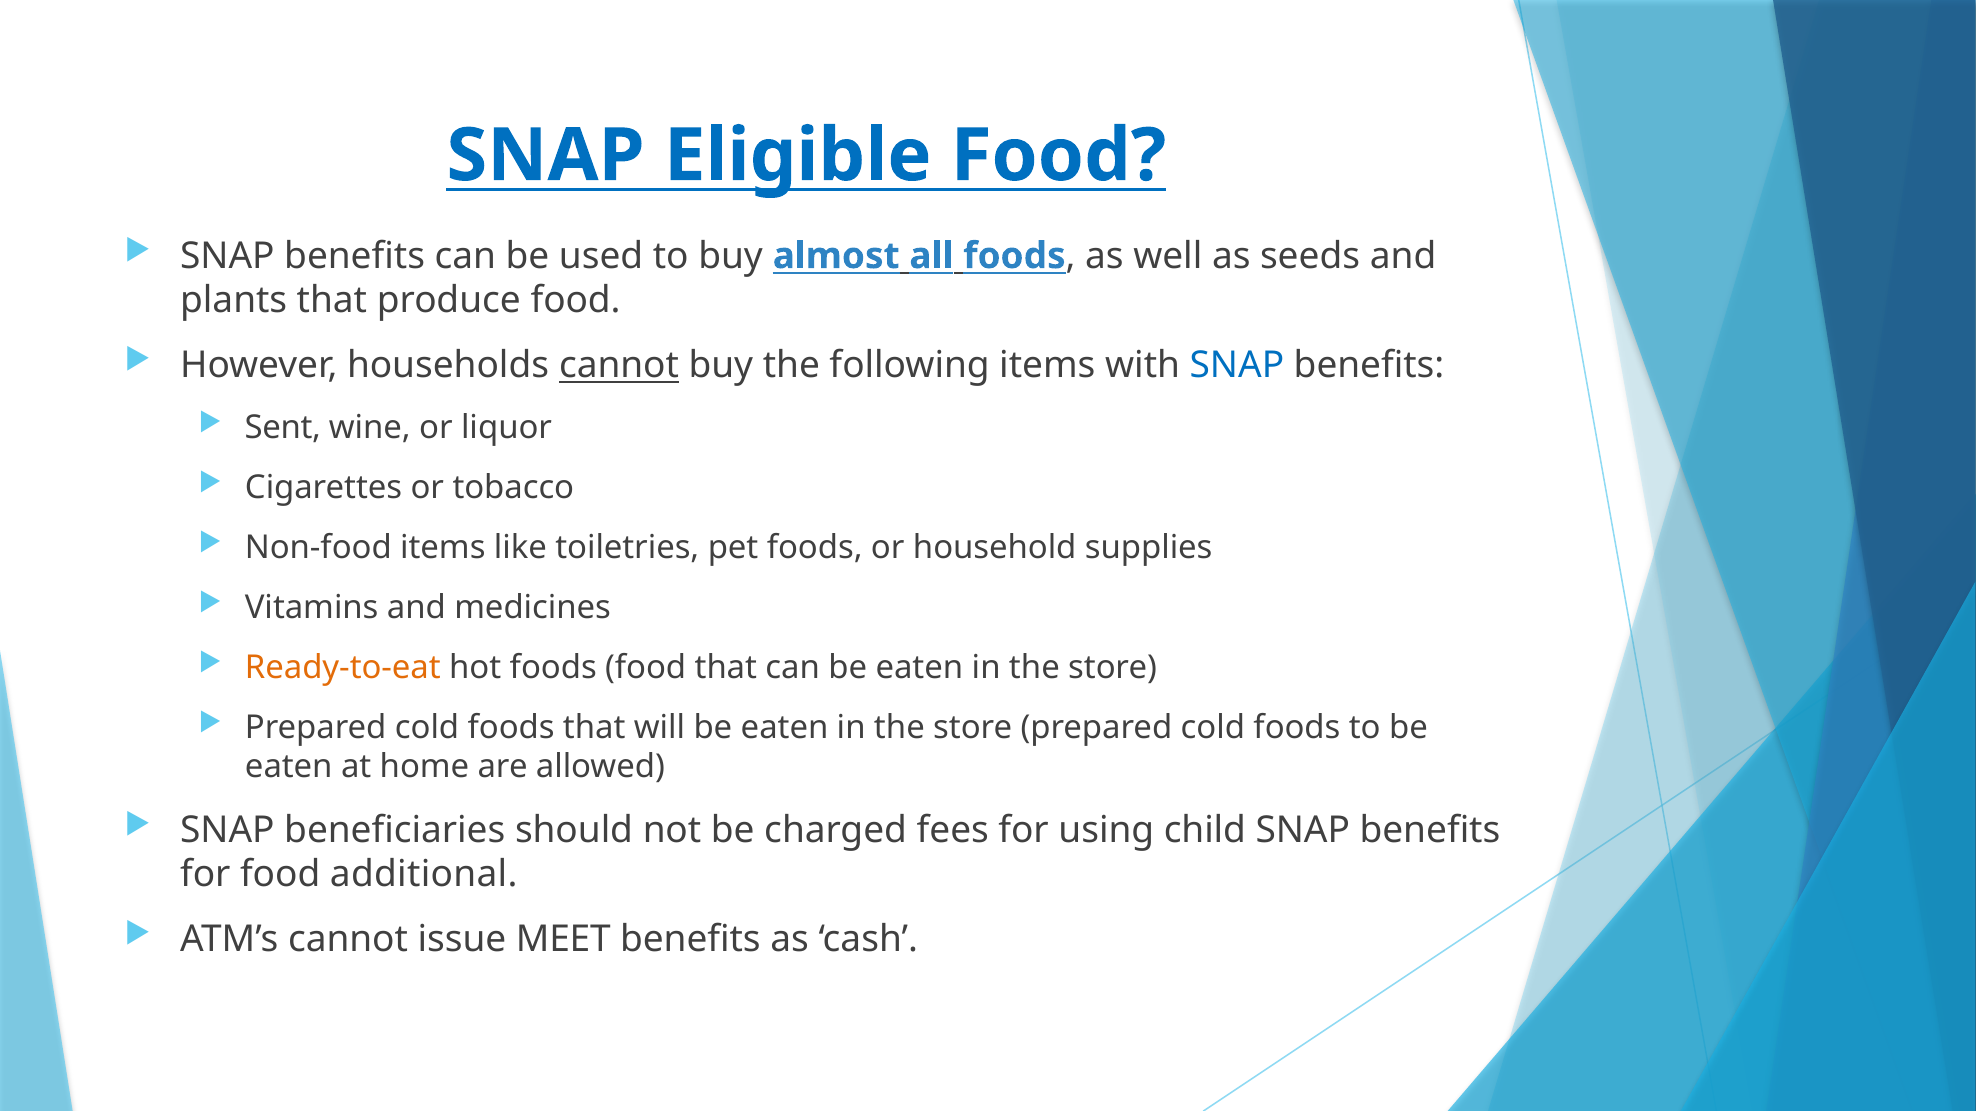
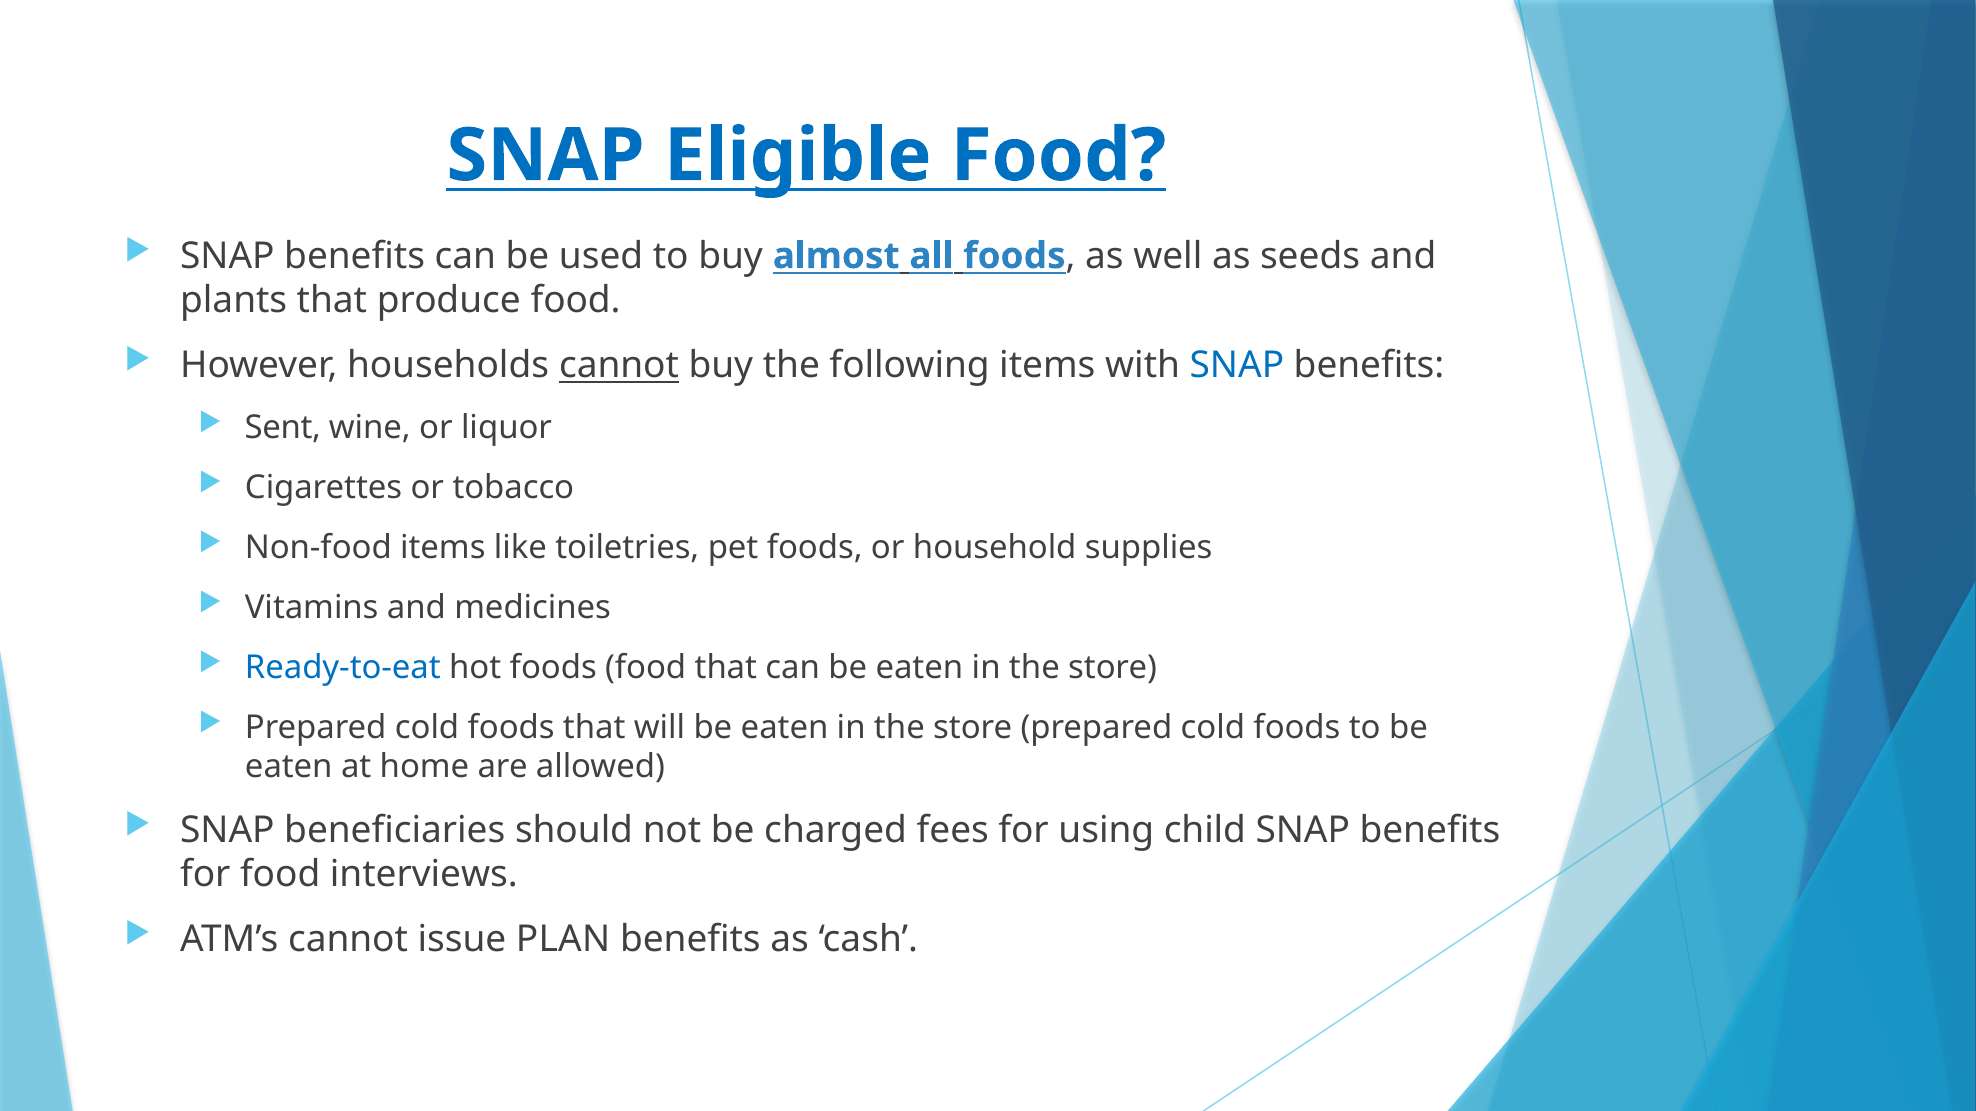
Ready-to-eat colour: orange -> blue
additional: additional -> interviews
MEET: MEET -> PLAN
